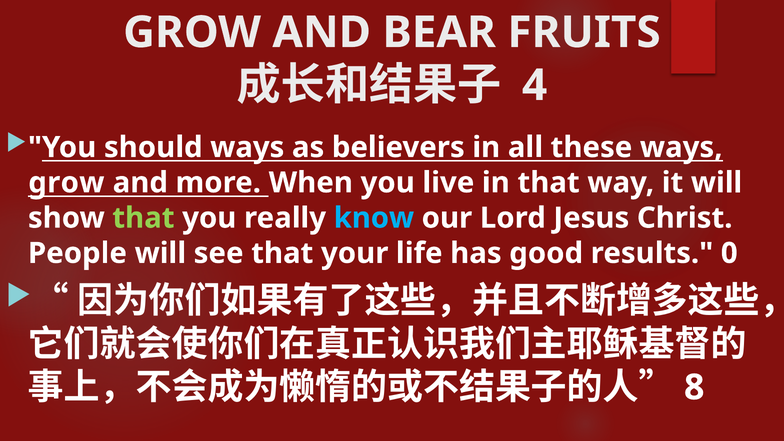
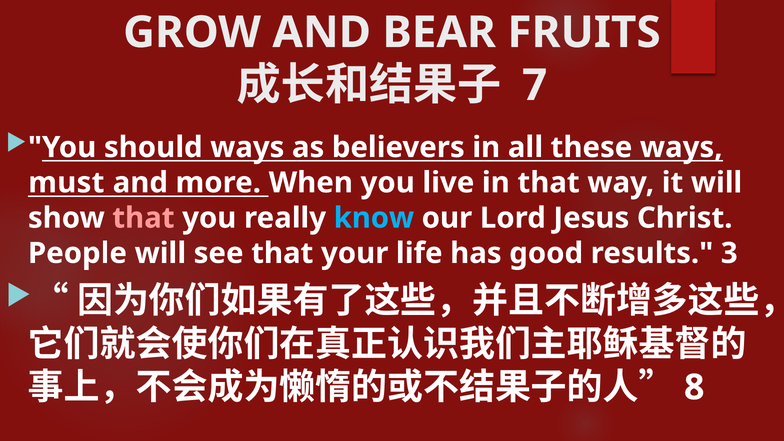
4: 4 -> 7
grow at (66, 183): grow -> must
that at (143, 218) colour: light green -> pink
0: 0 -> 3
